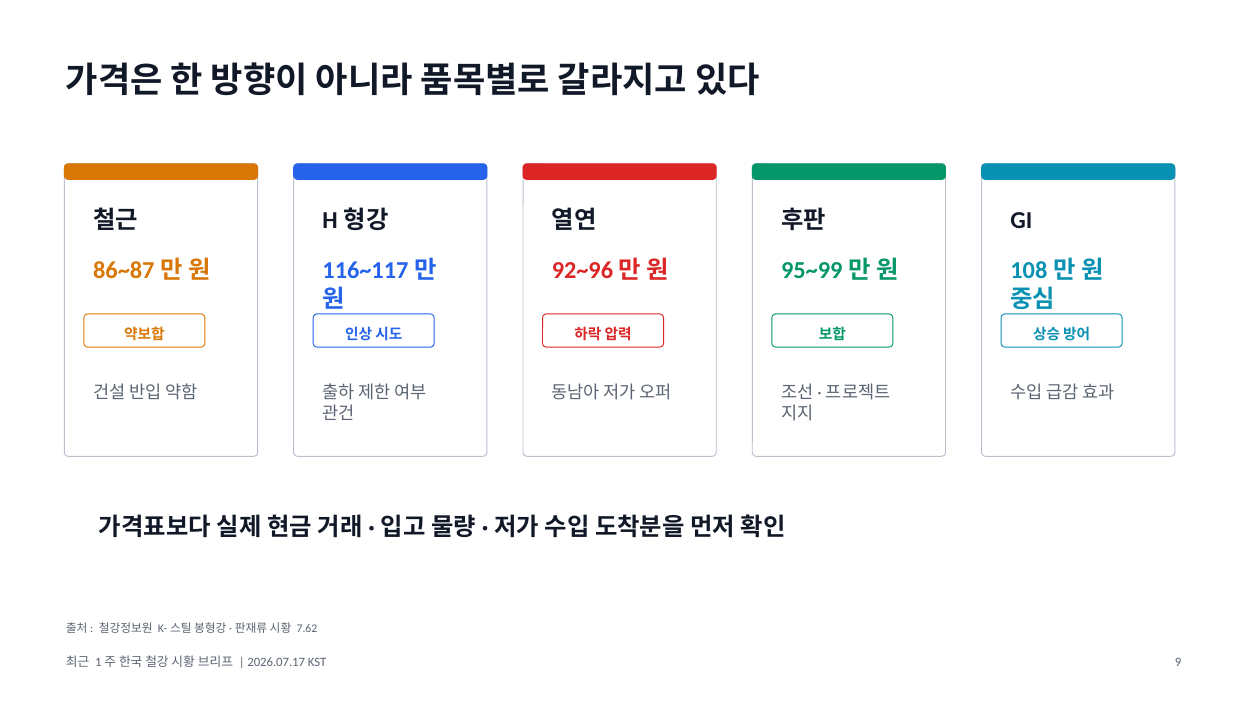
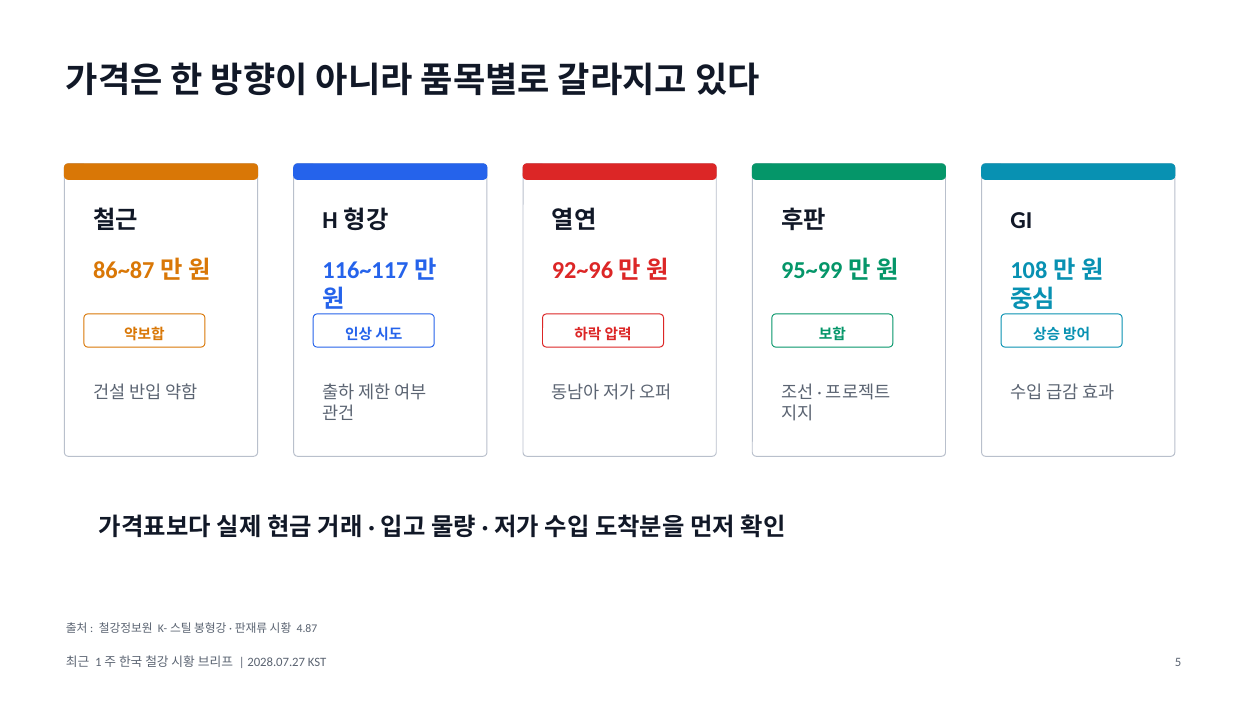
7.62: 7.62 -> 4.87
2026.07.17: 2026.07.17 -> 2028.07.27
9: 9 -> 5
